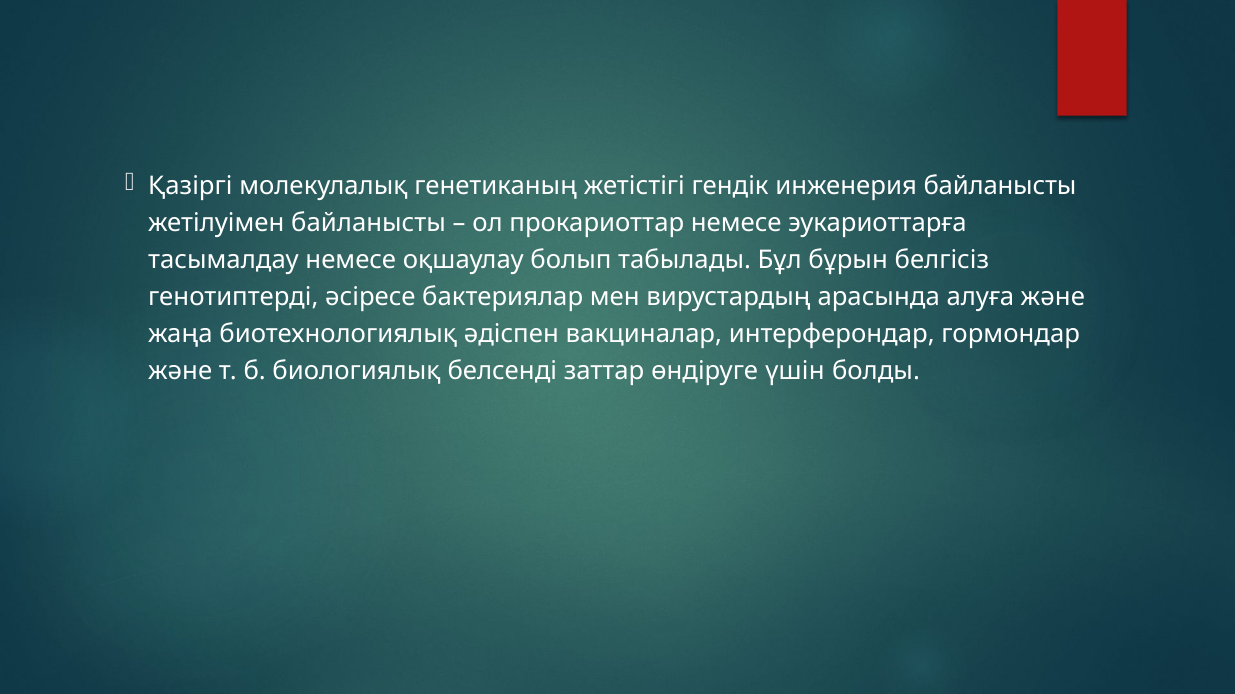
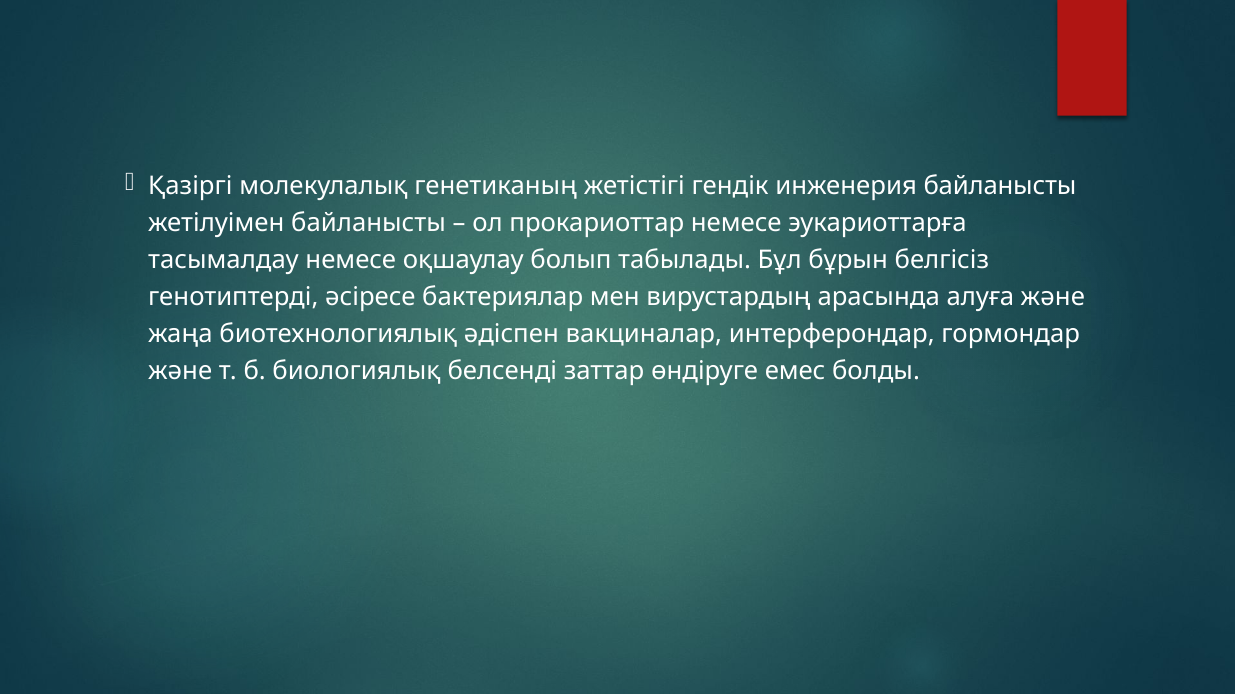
үшін: үшін -> емес
